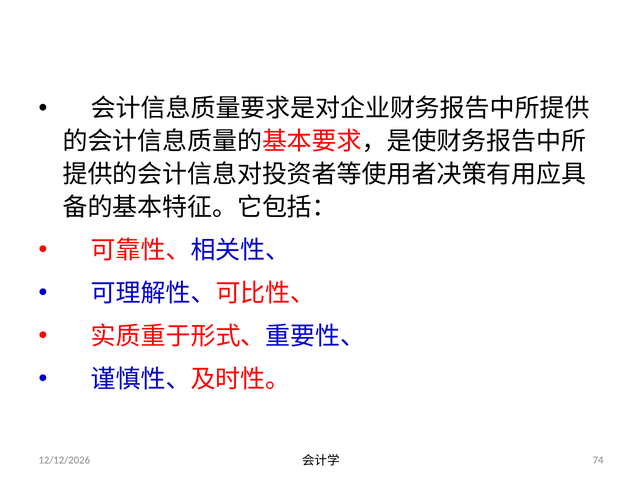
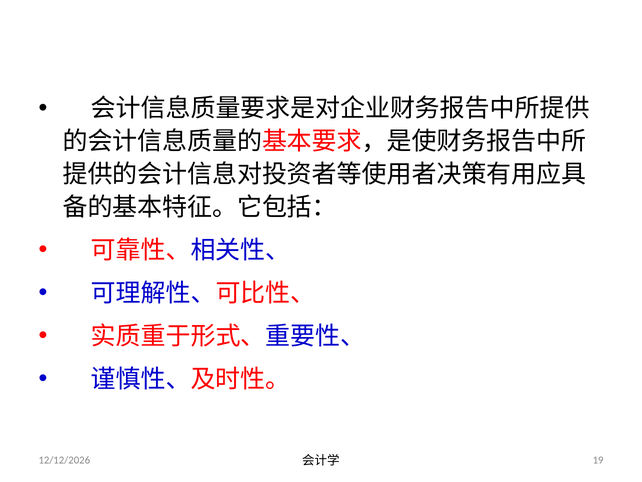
74: 74 -> 19
